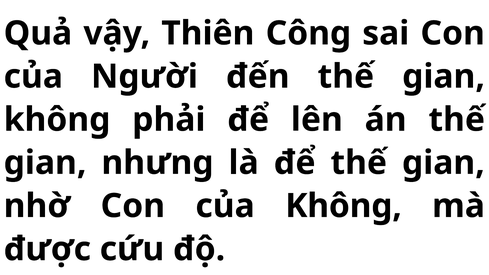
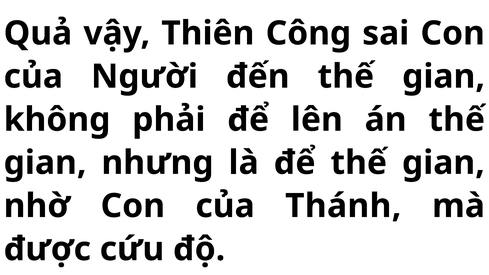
của Không: Không -> Thánh
